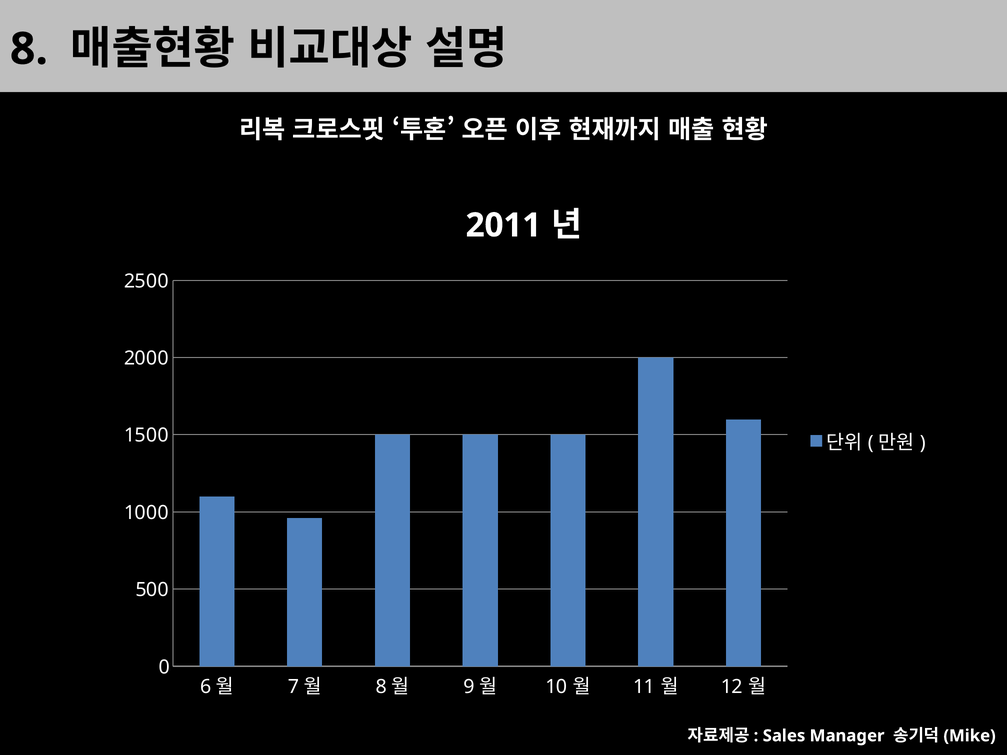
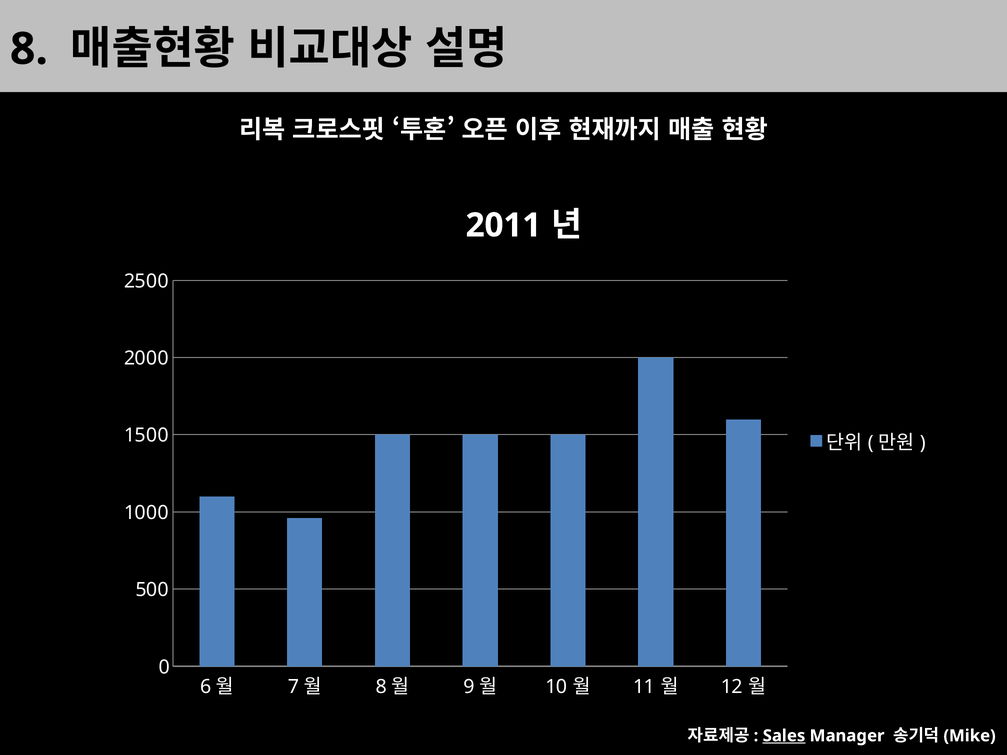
Sales underline: none -> present
